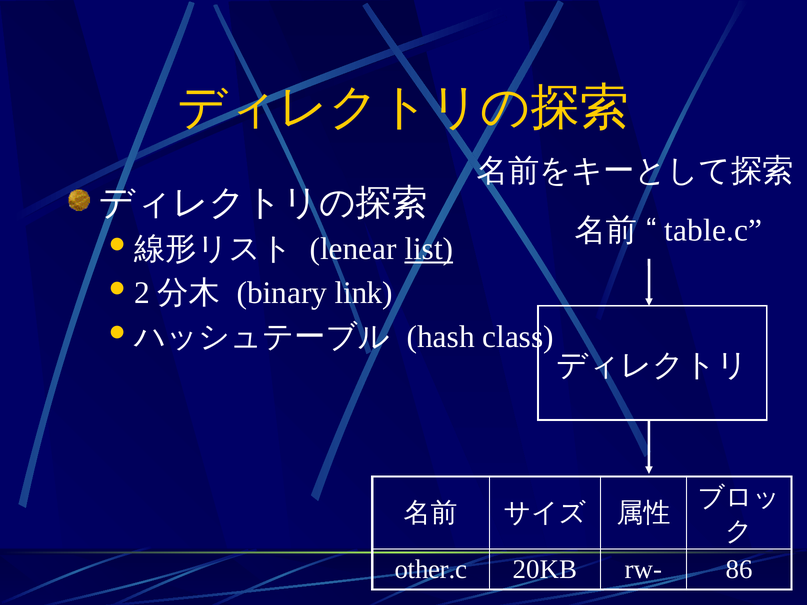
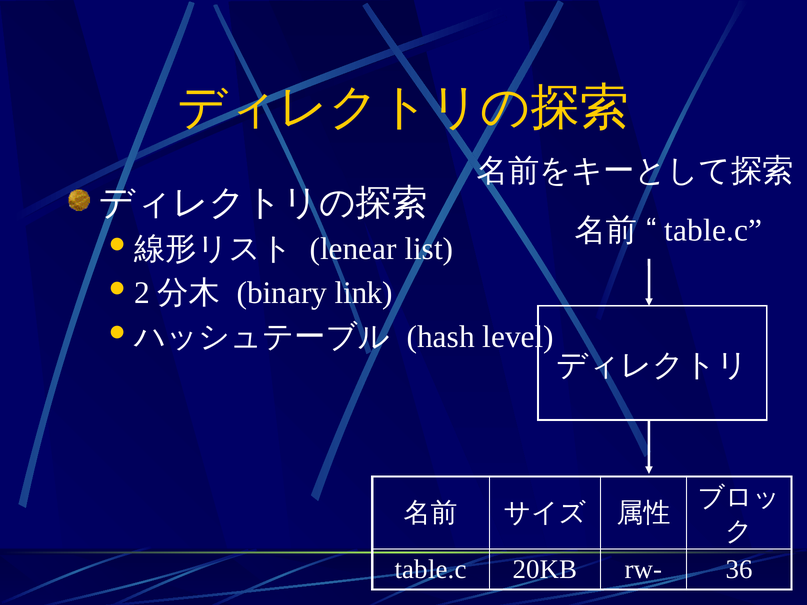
list underline: present -> none
class: class -> level
other.c at (431, 570): other.c -> table.c
86: 86 -> 36
